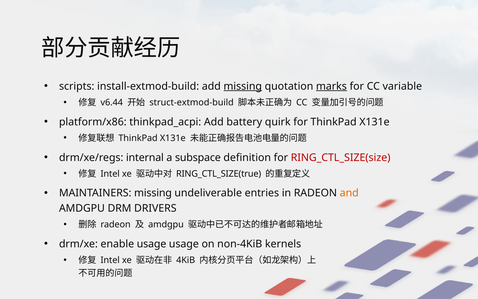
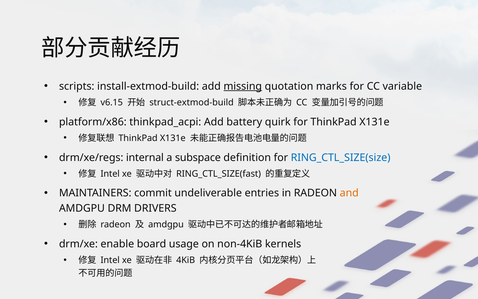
marks underline: present -> none
v6.44: v6.44 -> v6.15
RING_CTL_SIZE(size colour: red -> blue
RING_CTL_SIZE(true: RING_CTL_SIZE(true -> RING_CTL_SIZE(fast
MAINTAINERS missing: missing -> commit
enable usage: usage -> board
